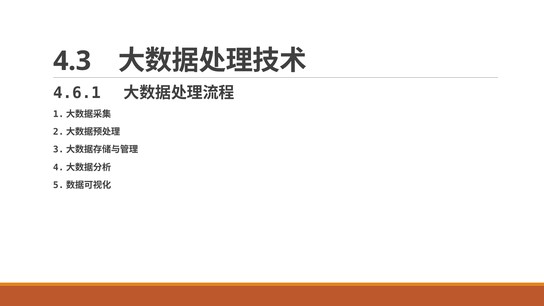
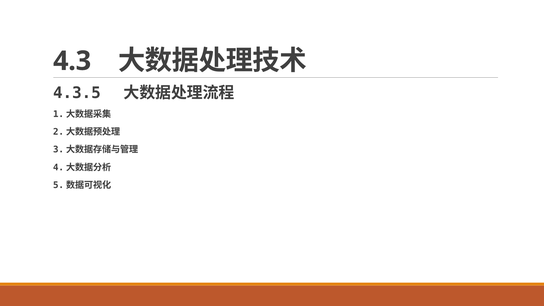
4.6.1: 4.6.1 -> 4.3.5
